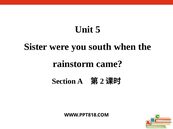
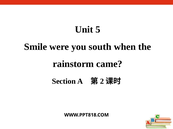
Sister: Sister -> Smile
